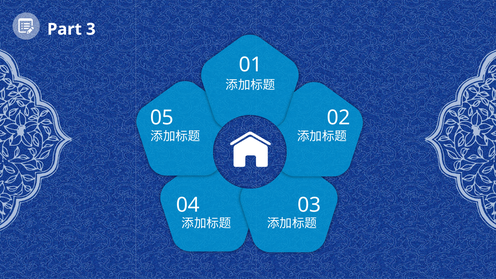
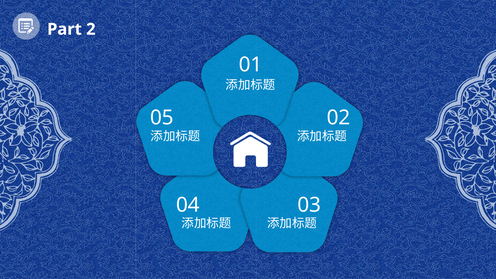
3: 3 -> 2
